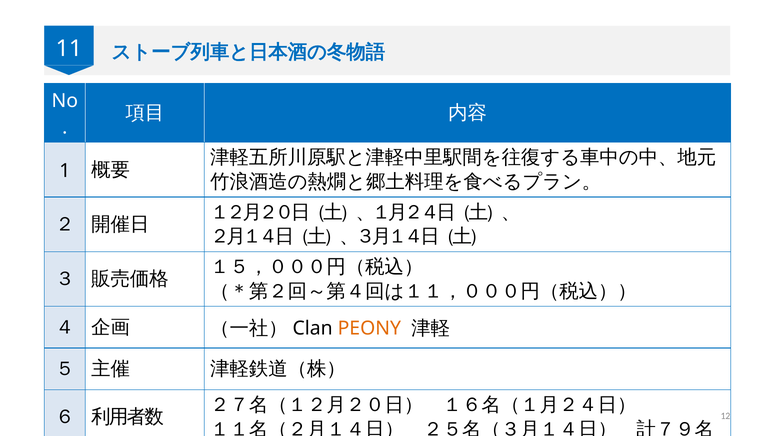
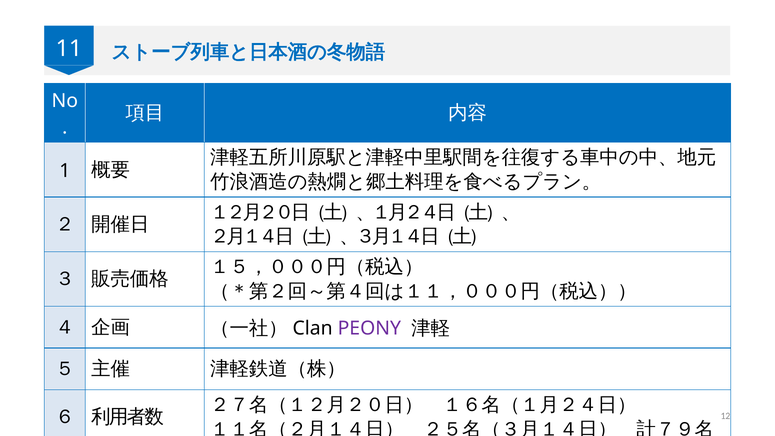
PEONY colour: orange -> purple
